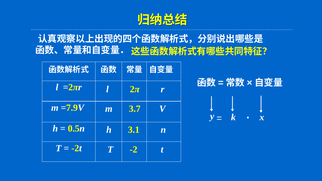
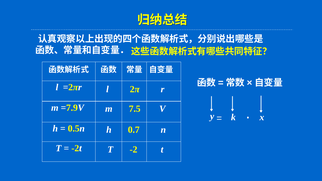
3.7: 3.7 -> 7.5
3.1: 3.1 -> 0.7
